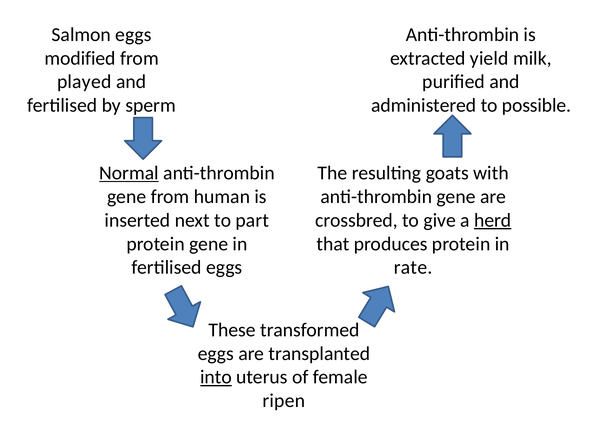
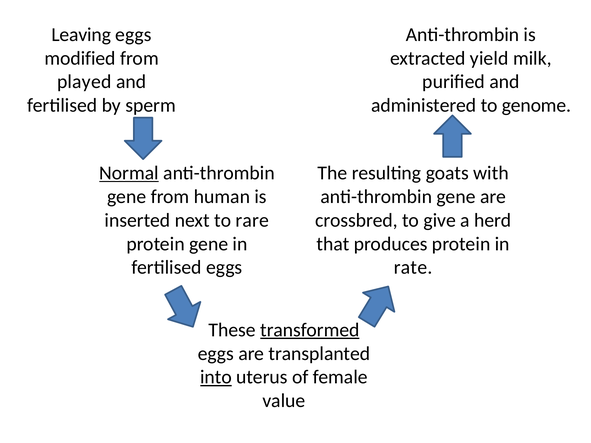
Salmon: Salmon -> Leaving
possible: possible -> genome
part: part -> rare
herd underline: present -> none
transformed underline: none -> present
ripen: ripen -> value
